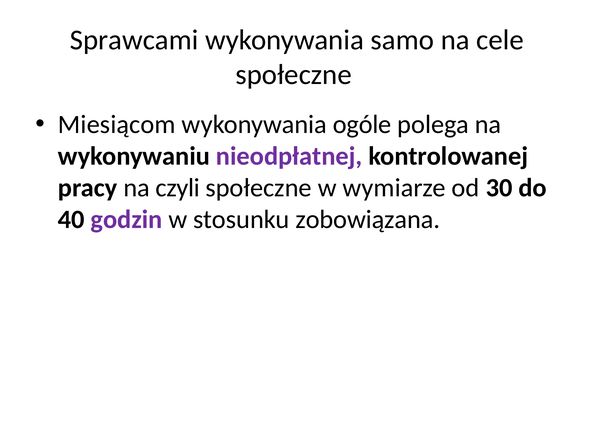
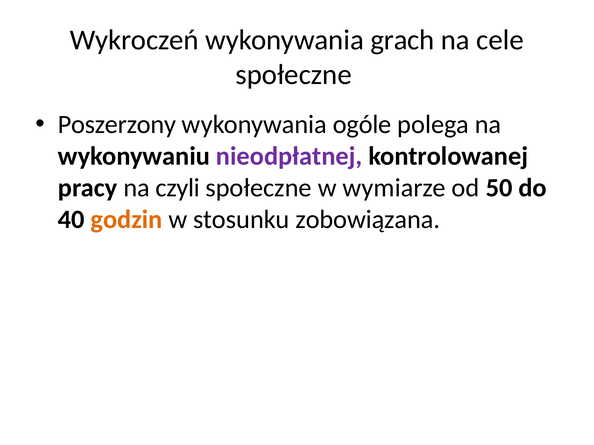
Sprawcami: Sprawcami -> Wykroczeń
samo: samo -> grach
Miesiącom: Miesiącom -> Poszerzony
30: 30 -> 50
godzin colour: purple -> orange
